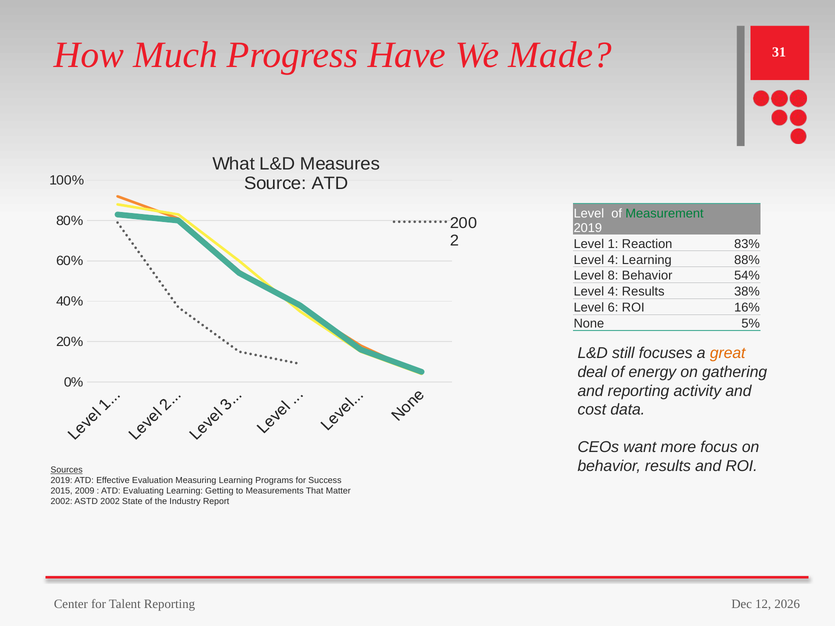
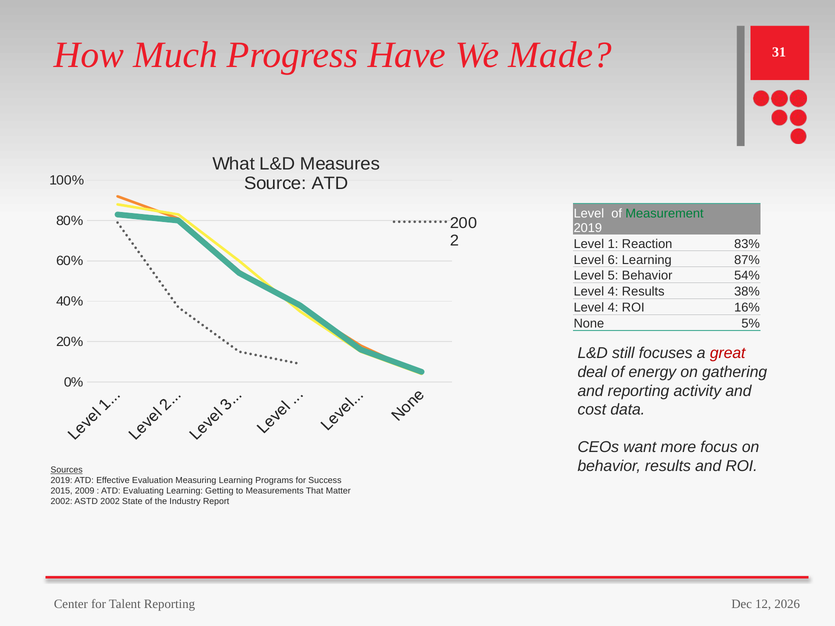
4 at (613, 260): 4 -> 6
88%: 88% -> 87%
8: 8 -> 5
6 at (613, 308): 6 -> 4
great colour: orange -> red
